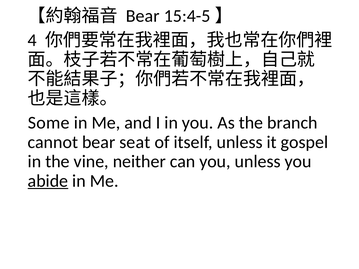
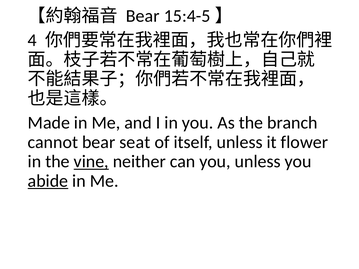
Some: Some -> Made
gospel: gospel -> flower
vine underline: none -> present
